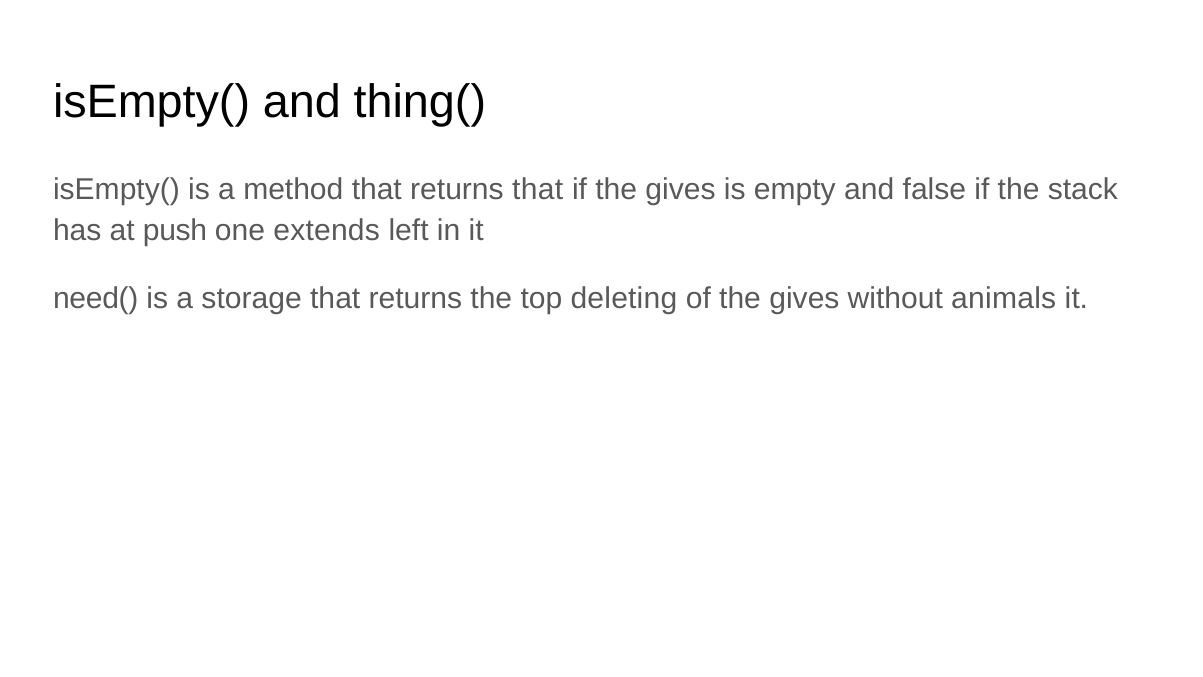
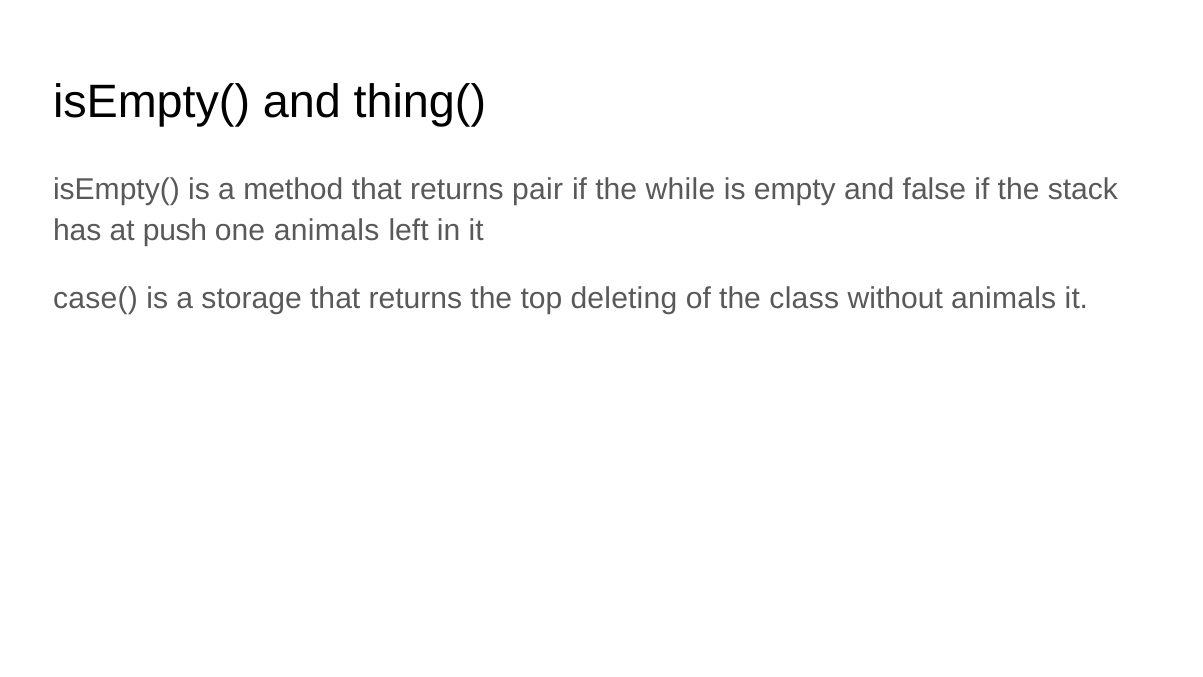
returns that: that -> pair
if the gives: gives -> while
one extends: extends -> animals
need(: need( -> case(
of the gives: gives -> class
